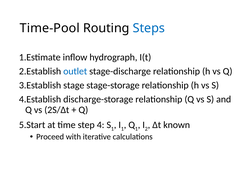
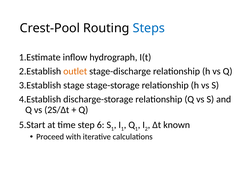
Time-Pool: Time-Pool -> Crest-Pool
outlet colour: blue -> orange
4: 4 -> 6
